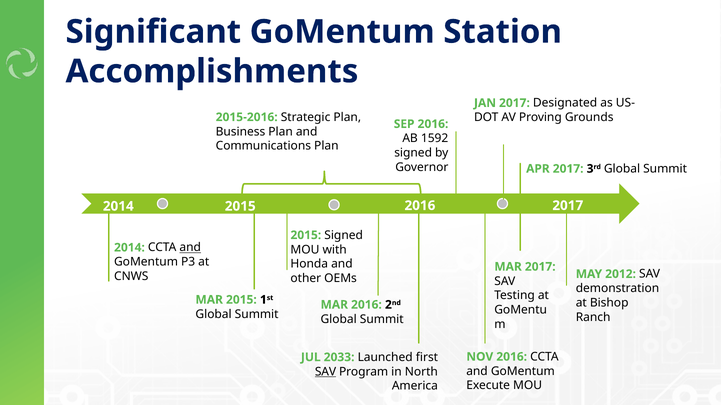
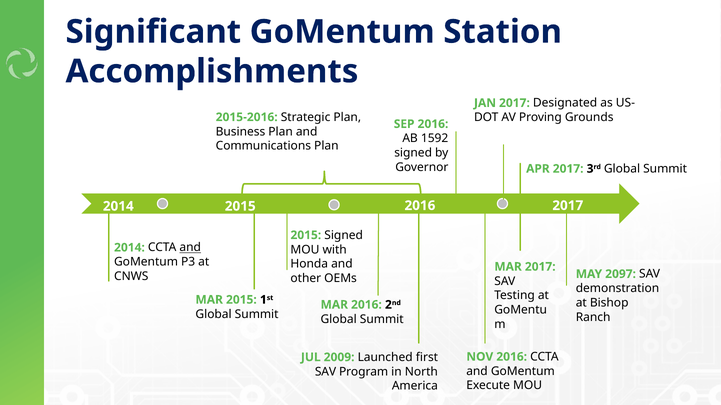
2012: 2012 -> 2097
2033: 2033 -> 2009
SAV at (325, 372) underline: present -> none
